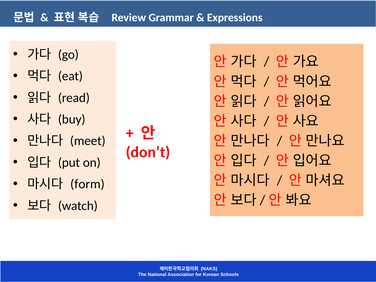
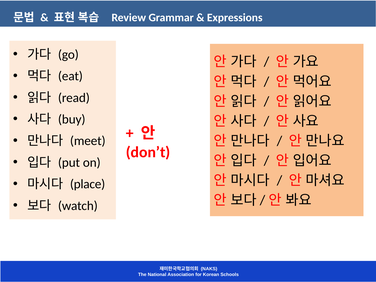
form: form -> place
